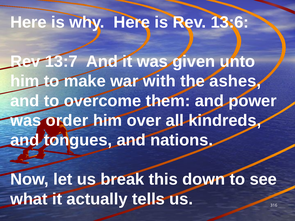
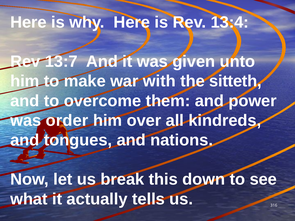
13:6: 13:6 -> 13:4
ashes: ashes -> sitteth
